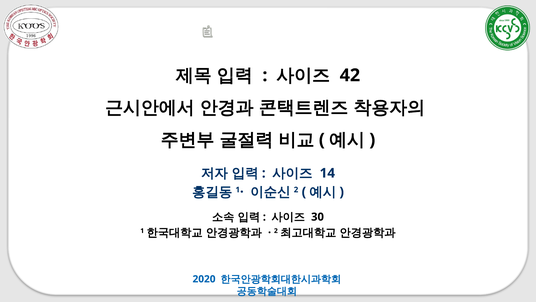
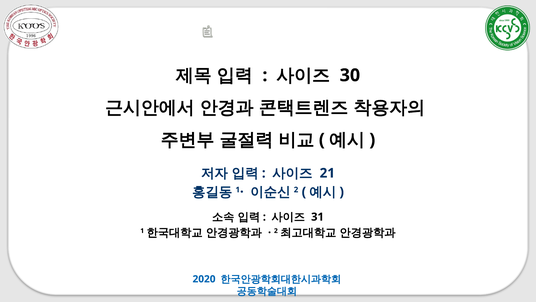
42: 42 -> 30
14: 14 -> 21
30: 30 -> 31
